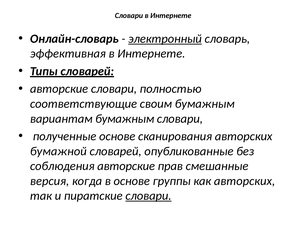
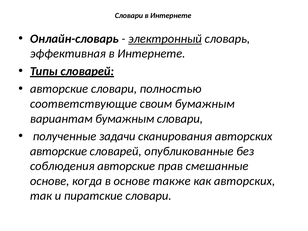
полученные основе: основе -> задачи
бумажной at (58, 151): бумажной -> авторские
версия at (50, 181): версия -> основе
группы: группы -> также
словари at (148, 196) underline: present -> none
